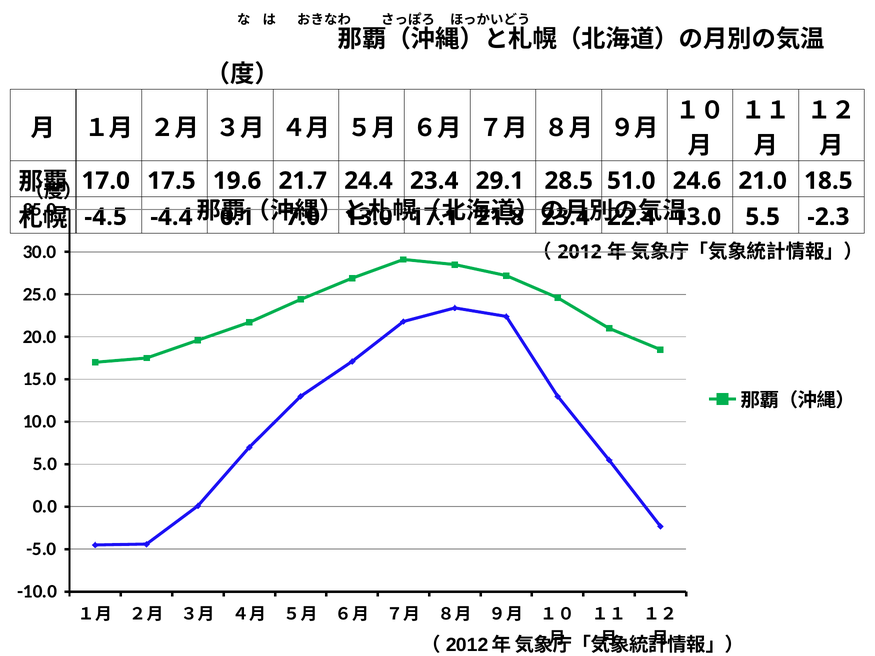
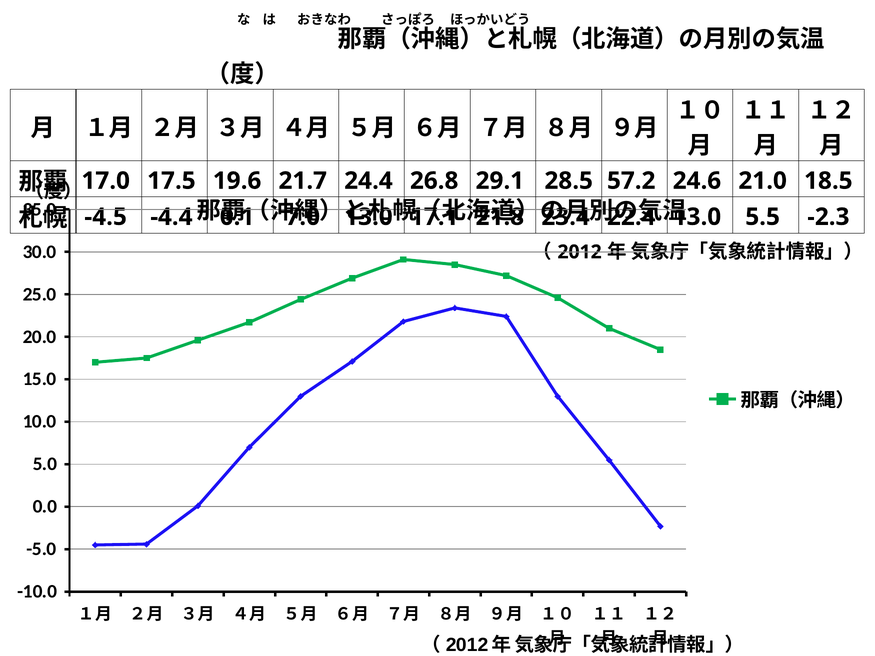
24.4 23.4: 23.4 -> 26.8
51.0: 51.0 -> 57.2
